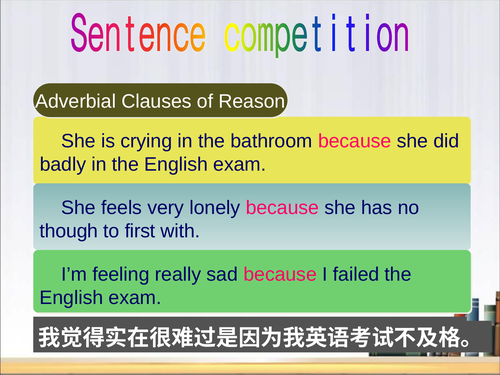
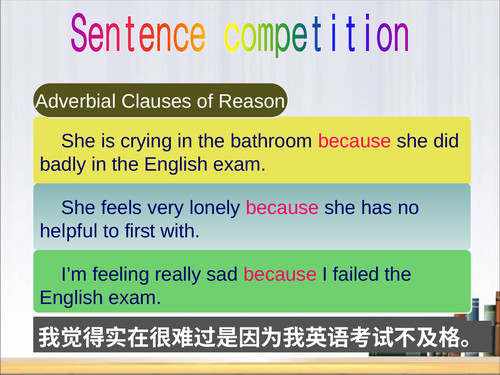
though: though -> helpful
